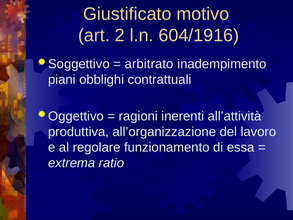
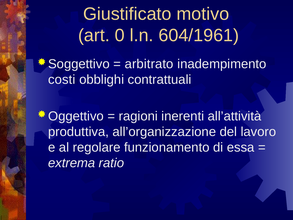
2: 2 -> 0
604/1916: 604/1916 -> 604/1961
piani: piani -> costi
